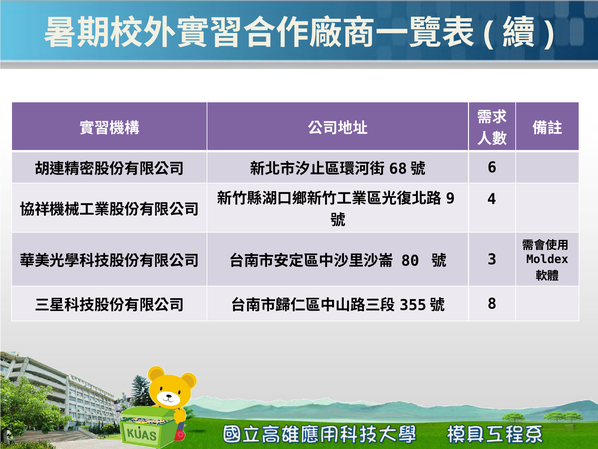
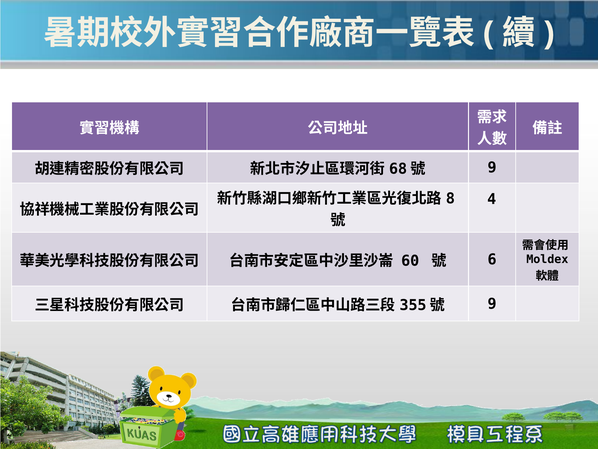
6 at (492, 167): 6 -> 9
9: 9 -> 8
80: 80 -> 60
3: 3 -> 6
8 at (492, 303): 8 -> 9
